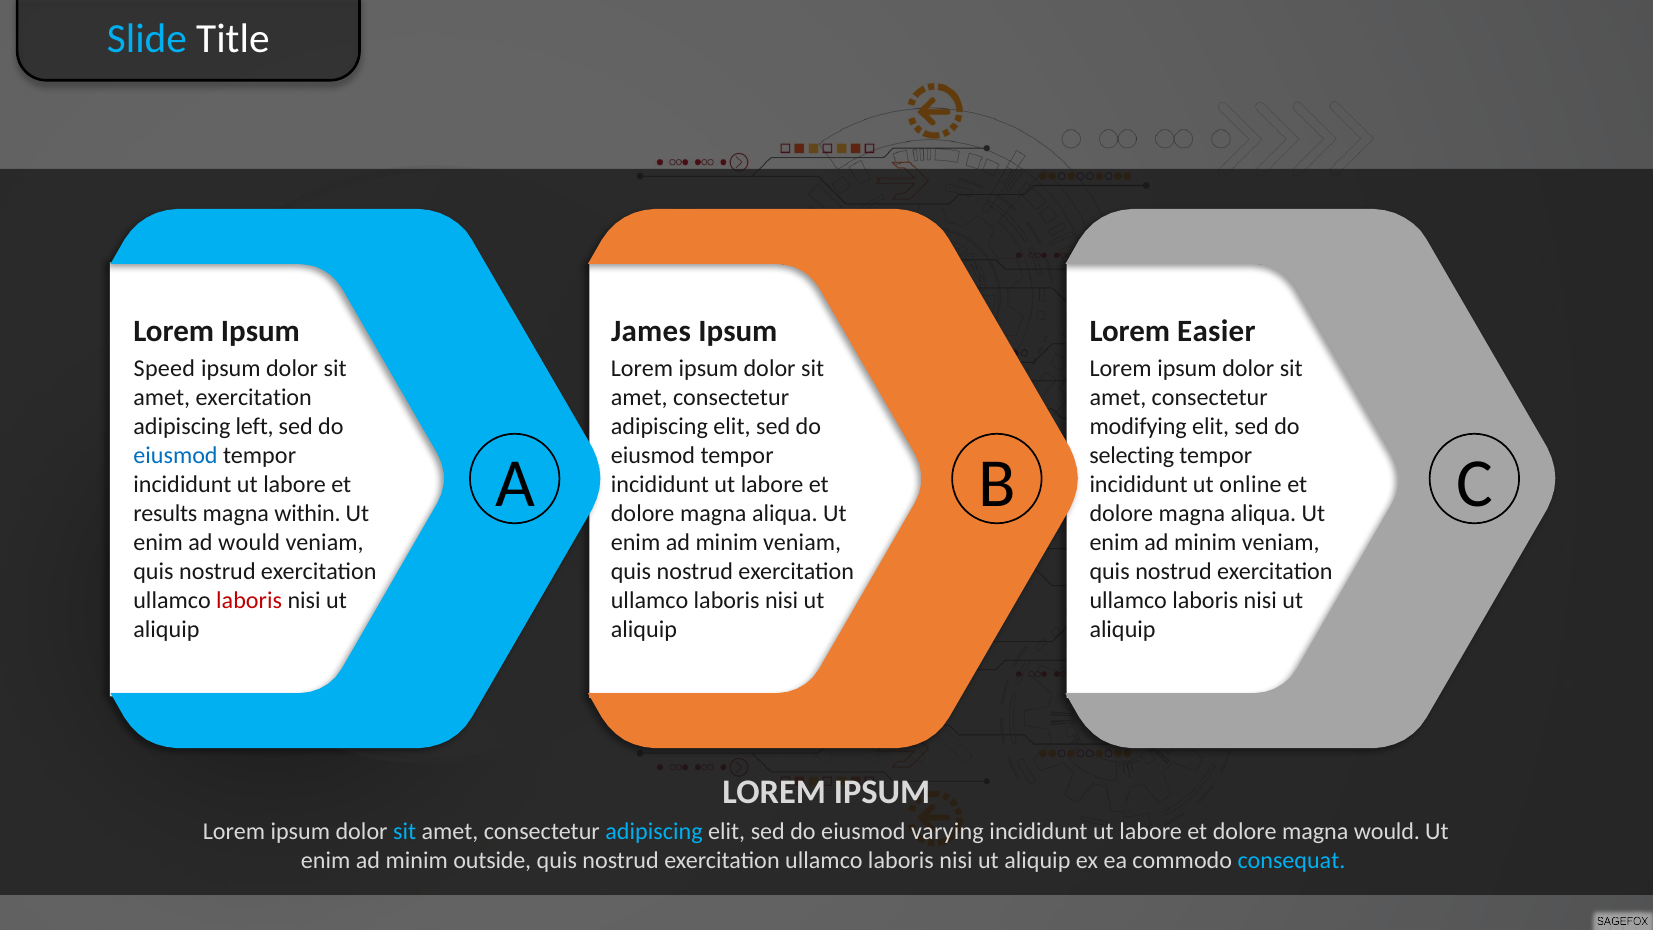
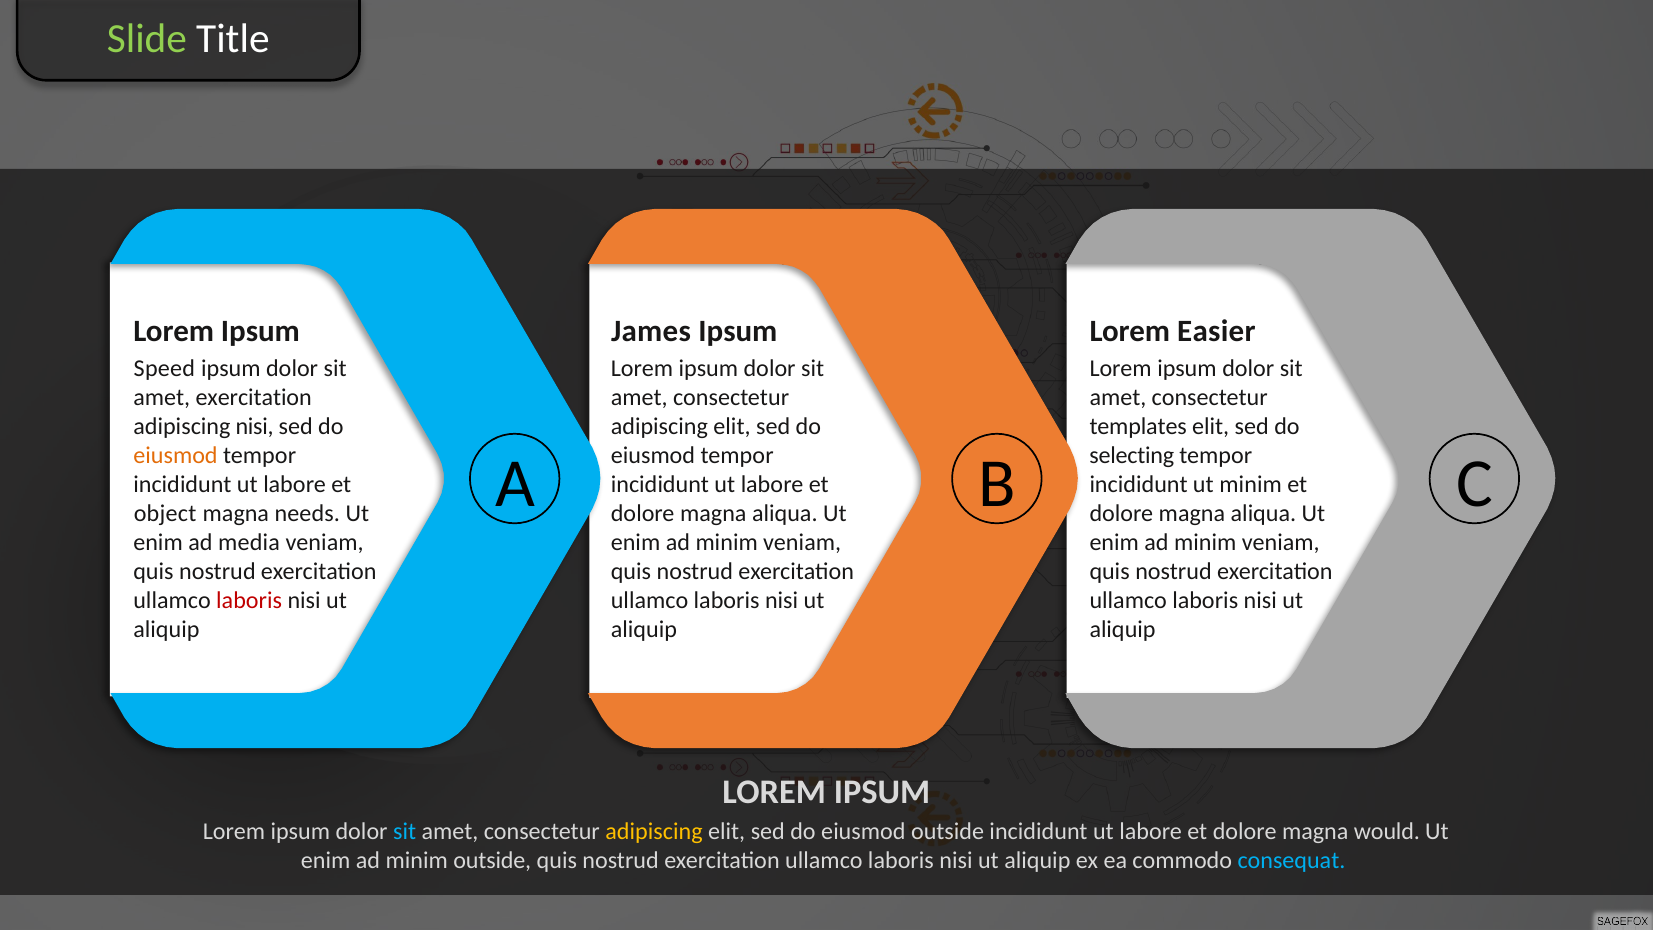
Slide colour: light blue -> light green
adipiscing left: left -> nisi
modifying: modifying -> templates
eiusmod at (176, 456) colour: blue -> orange
ut online: online -> minim
results: results -> object
within: within -> needs
ad would: would -> media
adipiscing at (654, 832) colour: light blue -> yellow
eiusmod varying: varying -> outside
